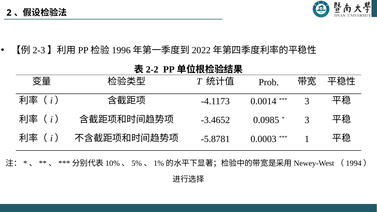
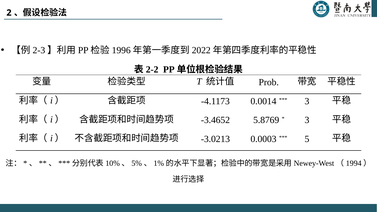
0.0985: 0.0985 -> 5.8769
-5.8781: -5.8781 -> -3.0213
1: 1 -> 5
